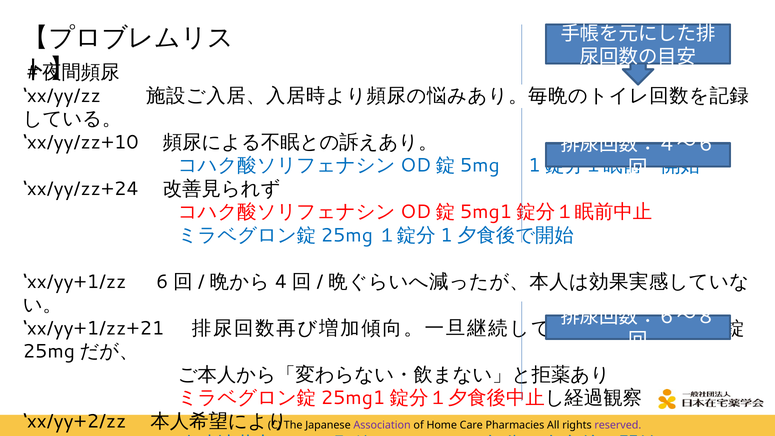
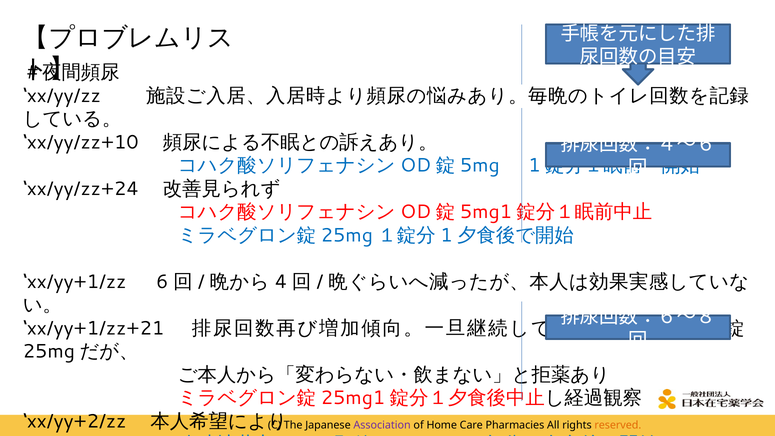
reserved colour: purple -> orange
